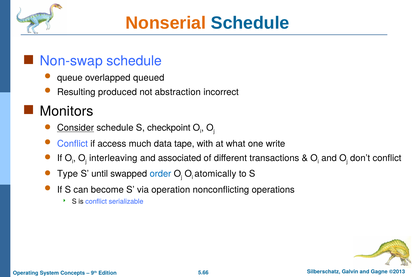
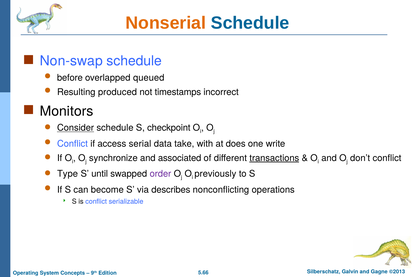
queue: queue -> before
abstraction: abstraction -> timestamps
much: much -> serial
tape: tape -> take
what: what -> does
interleaving: interleaving -> synchronize
transactions underline: none -> present
order colour: blue -> purple
atomically: atomically -> previously
operation: operation -> describes
